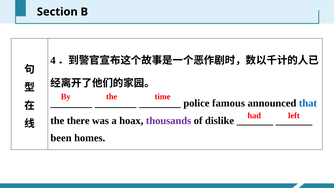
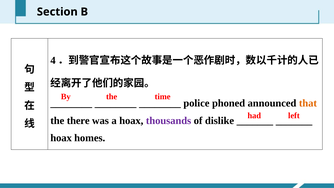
famous: famous -> phoned
that colour: blue -> orange
been at (61, 138): been -> hoax
